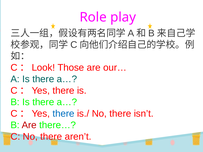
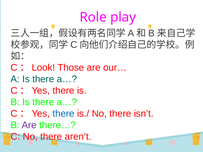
Are at (29, 125) colour: red -> purple
